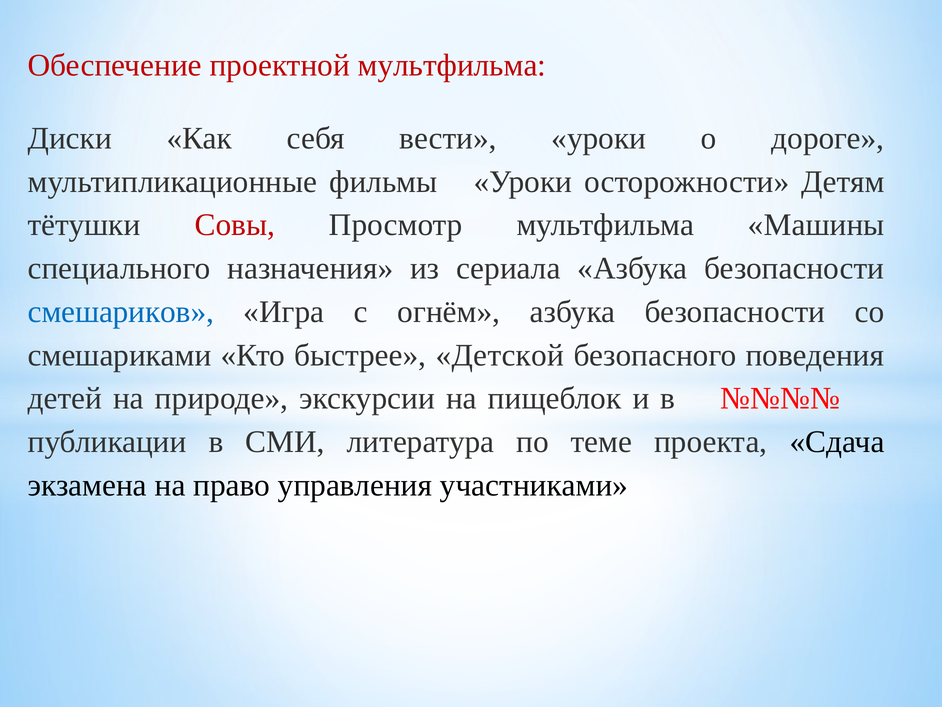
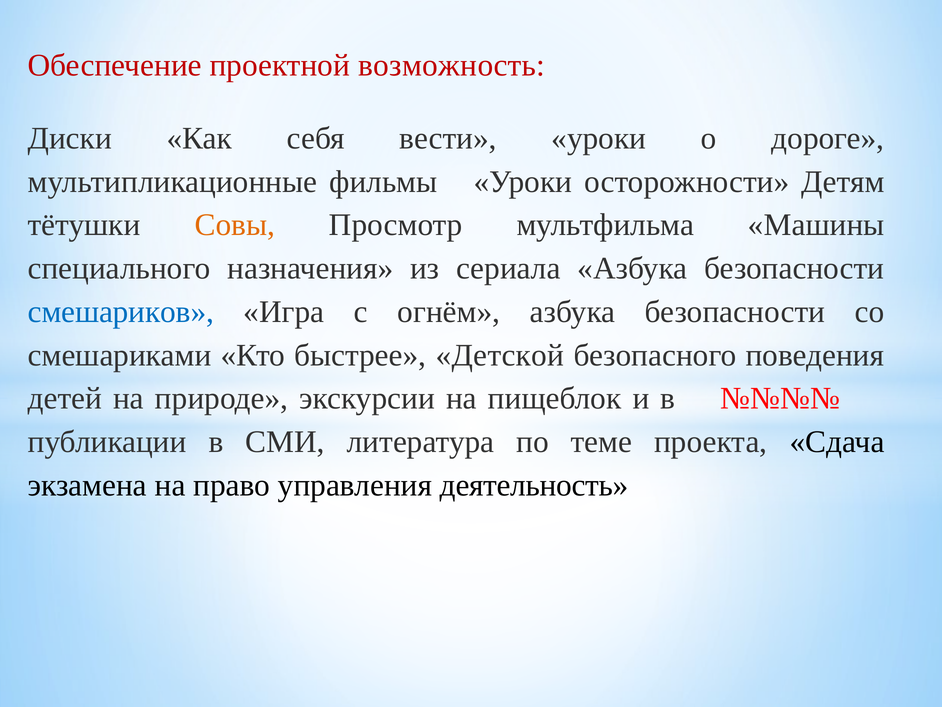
проектной мультфильма: мультфильма -> возможность
Совы colour: red -> orange
участниками: участниками -> деятельность
